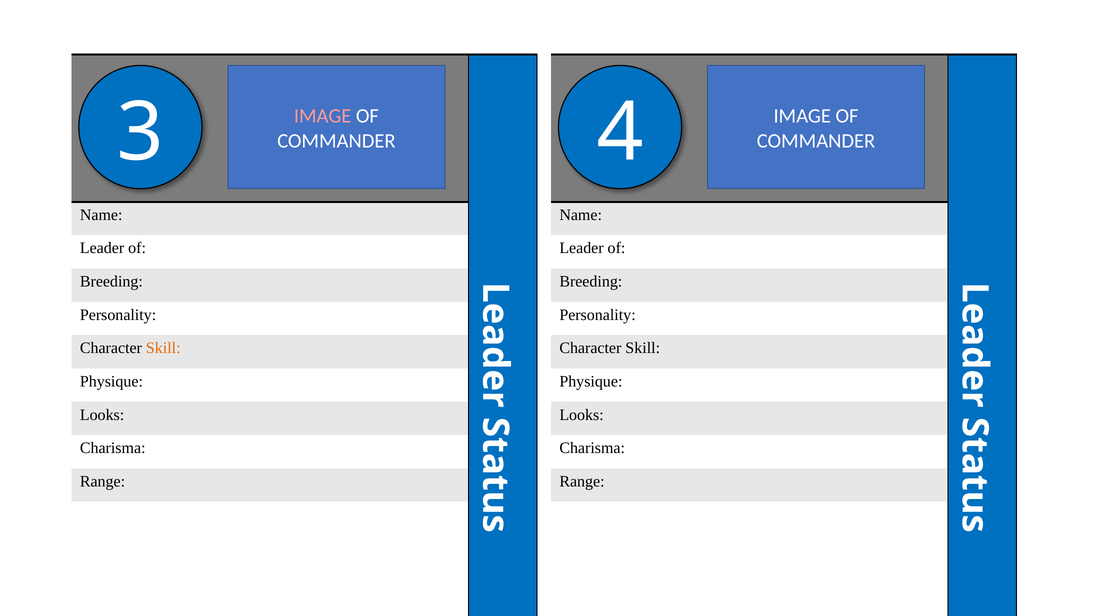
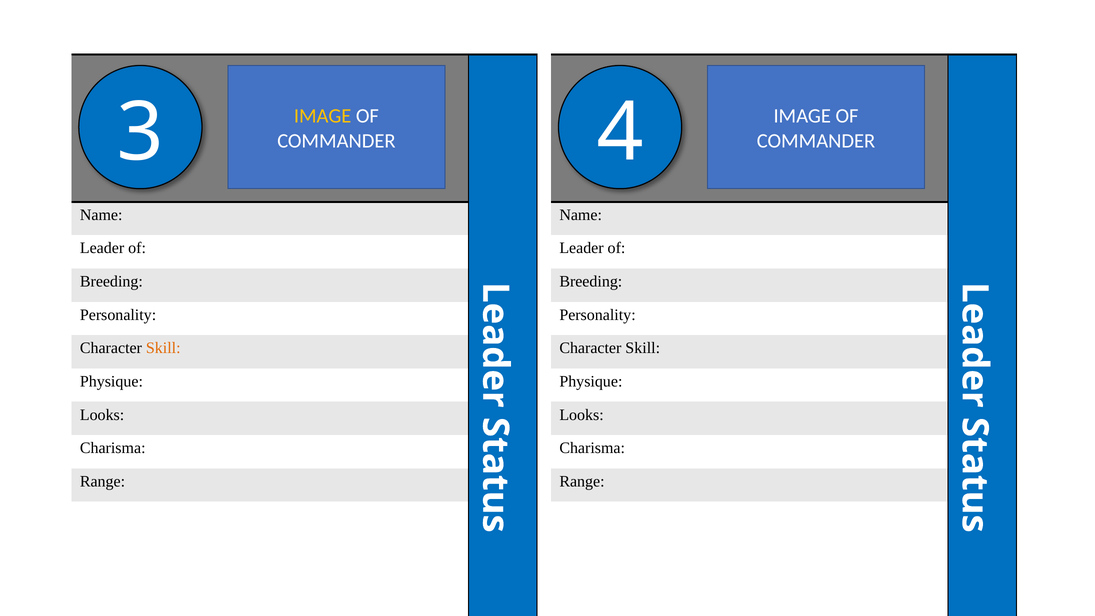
IMAGE at (323, 116) colour: pink -> yellow
